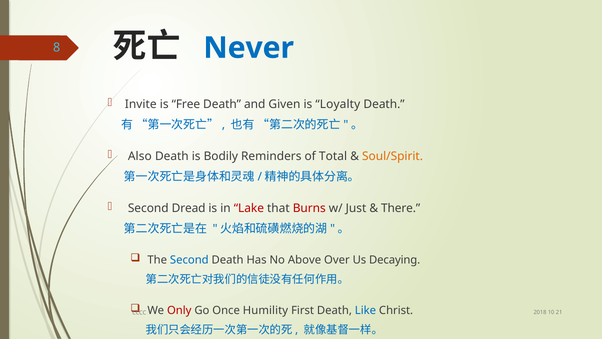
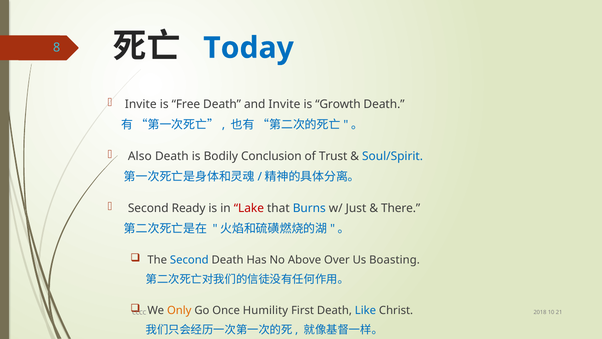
Never: Never -> Today
and Given: Given -> Invite
Loyalty: Loyalty -> Growth
Reminders: Reminders -> Conclusion
Total: Total -> Trust
Soul/Spirit colour: orange -> blue
Dread: Dread -> Ready
Burns colour: red -> blue
Decaying: Decaying -> Boasting
Only colour: red -> orange
